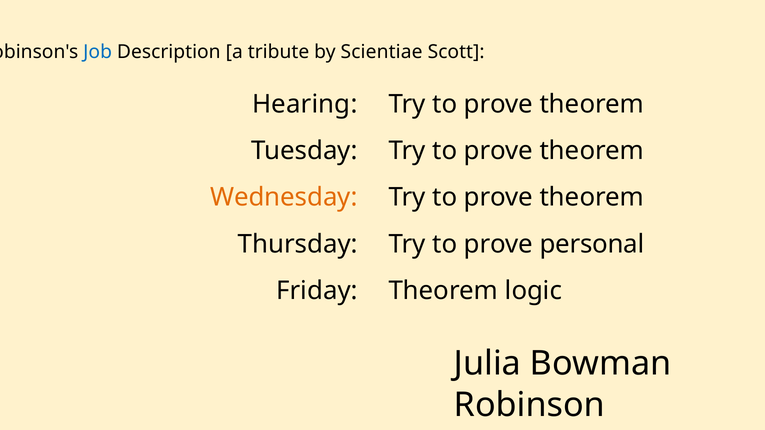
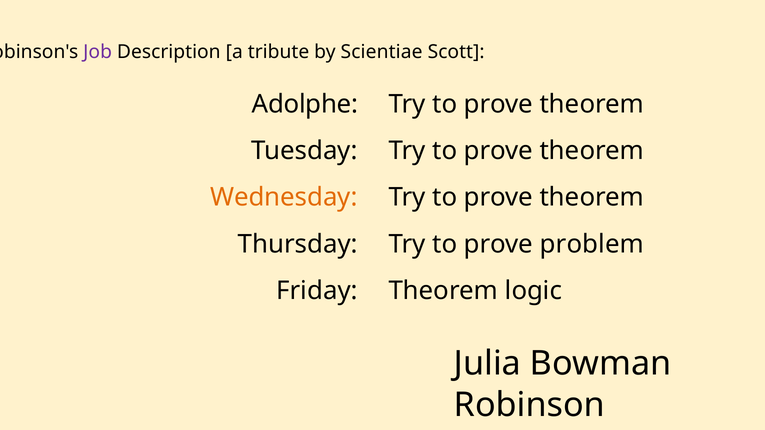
Job colour: blue -> purple
Hearing: Hearing -> Adolphe
personal: personal -> problem
